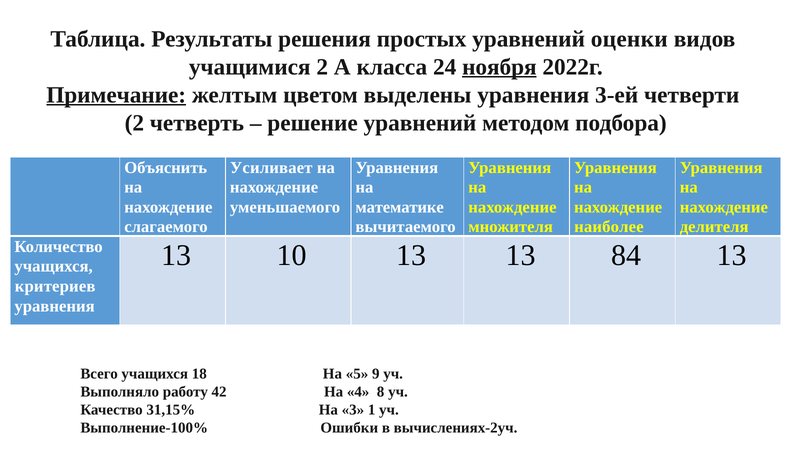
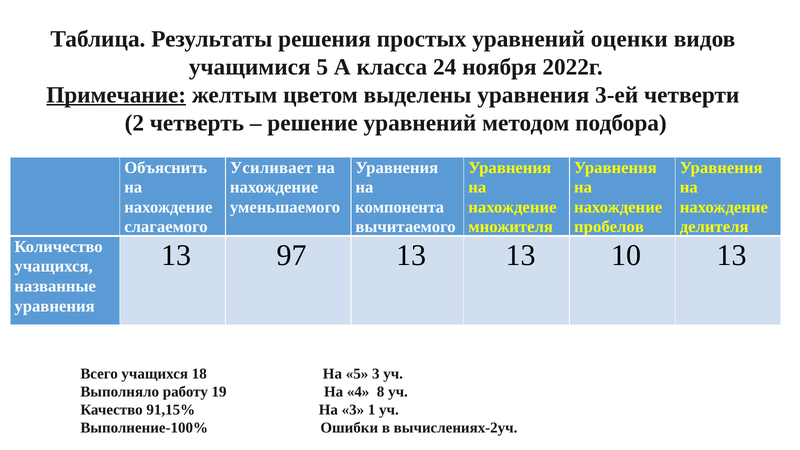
учащимися 2: 2 -> 5
ноября underline: present -> none
математике: математике -> компонента
наиболее: наиболее -> пробелов
10: 10 -> 97
84: 84 -> 10
критериев: критериев -> названные
5 9: 9 -> 3
42: 42 -> 19
31,15%: 31,15% -> 91,15%
